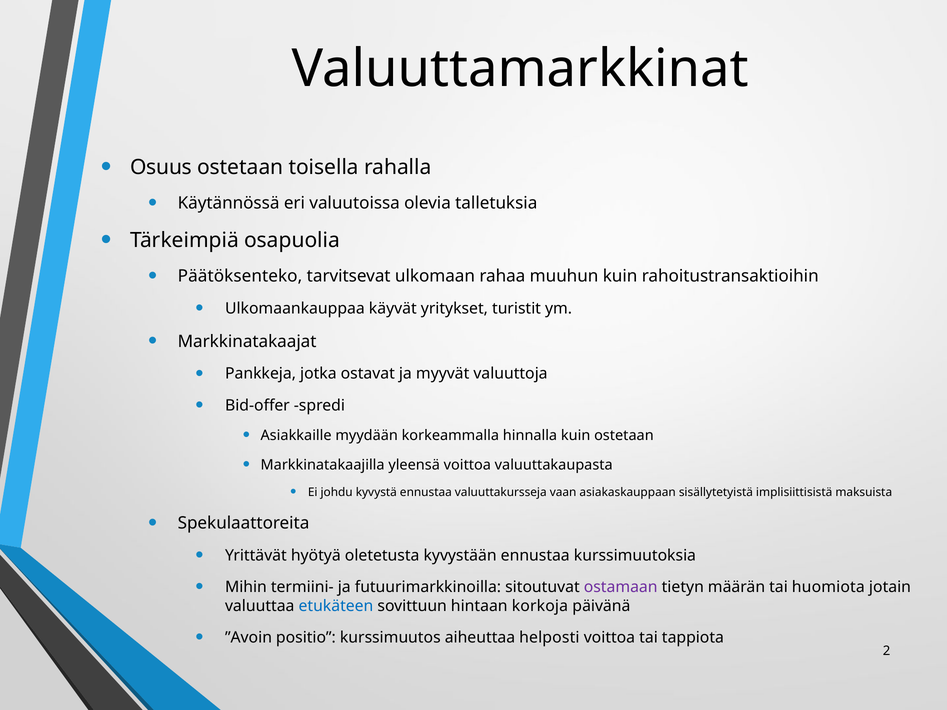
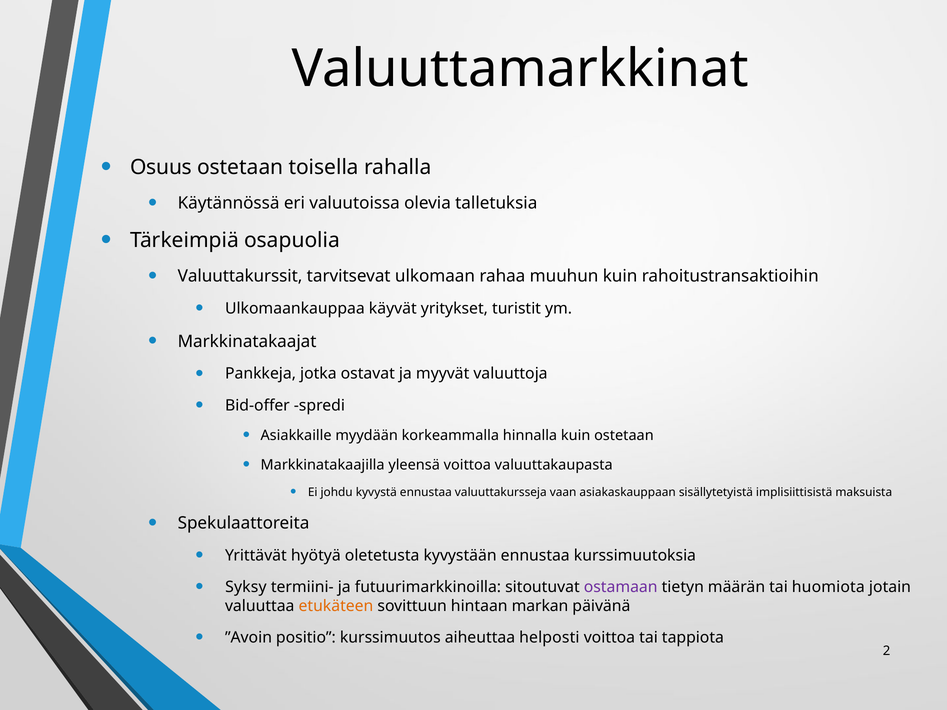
Päätöksenteko: Päätöksenteko -> Valuuttakurssit
Mihin: Mihin -> Syksy
etukäteen colour: blue -> orange
korkoja: korkoja -> markan
